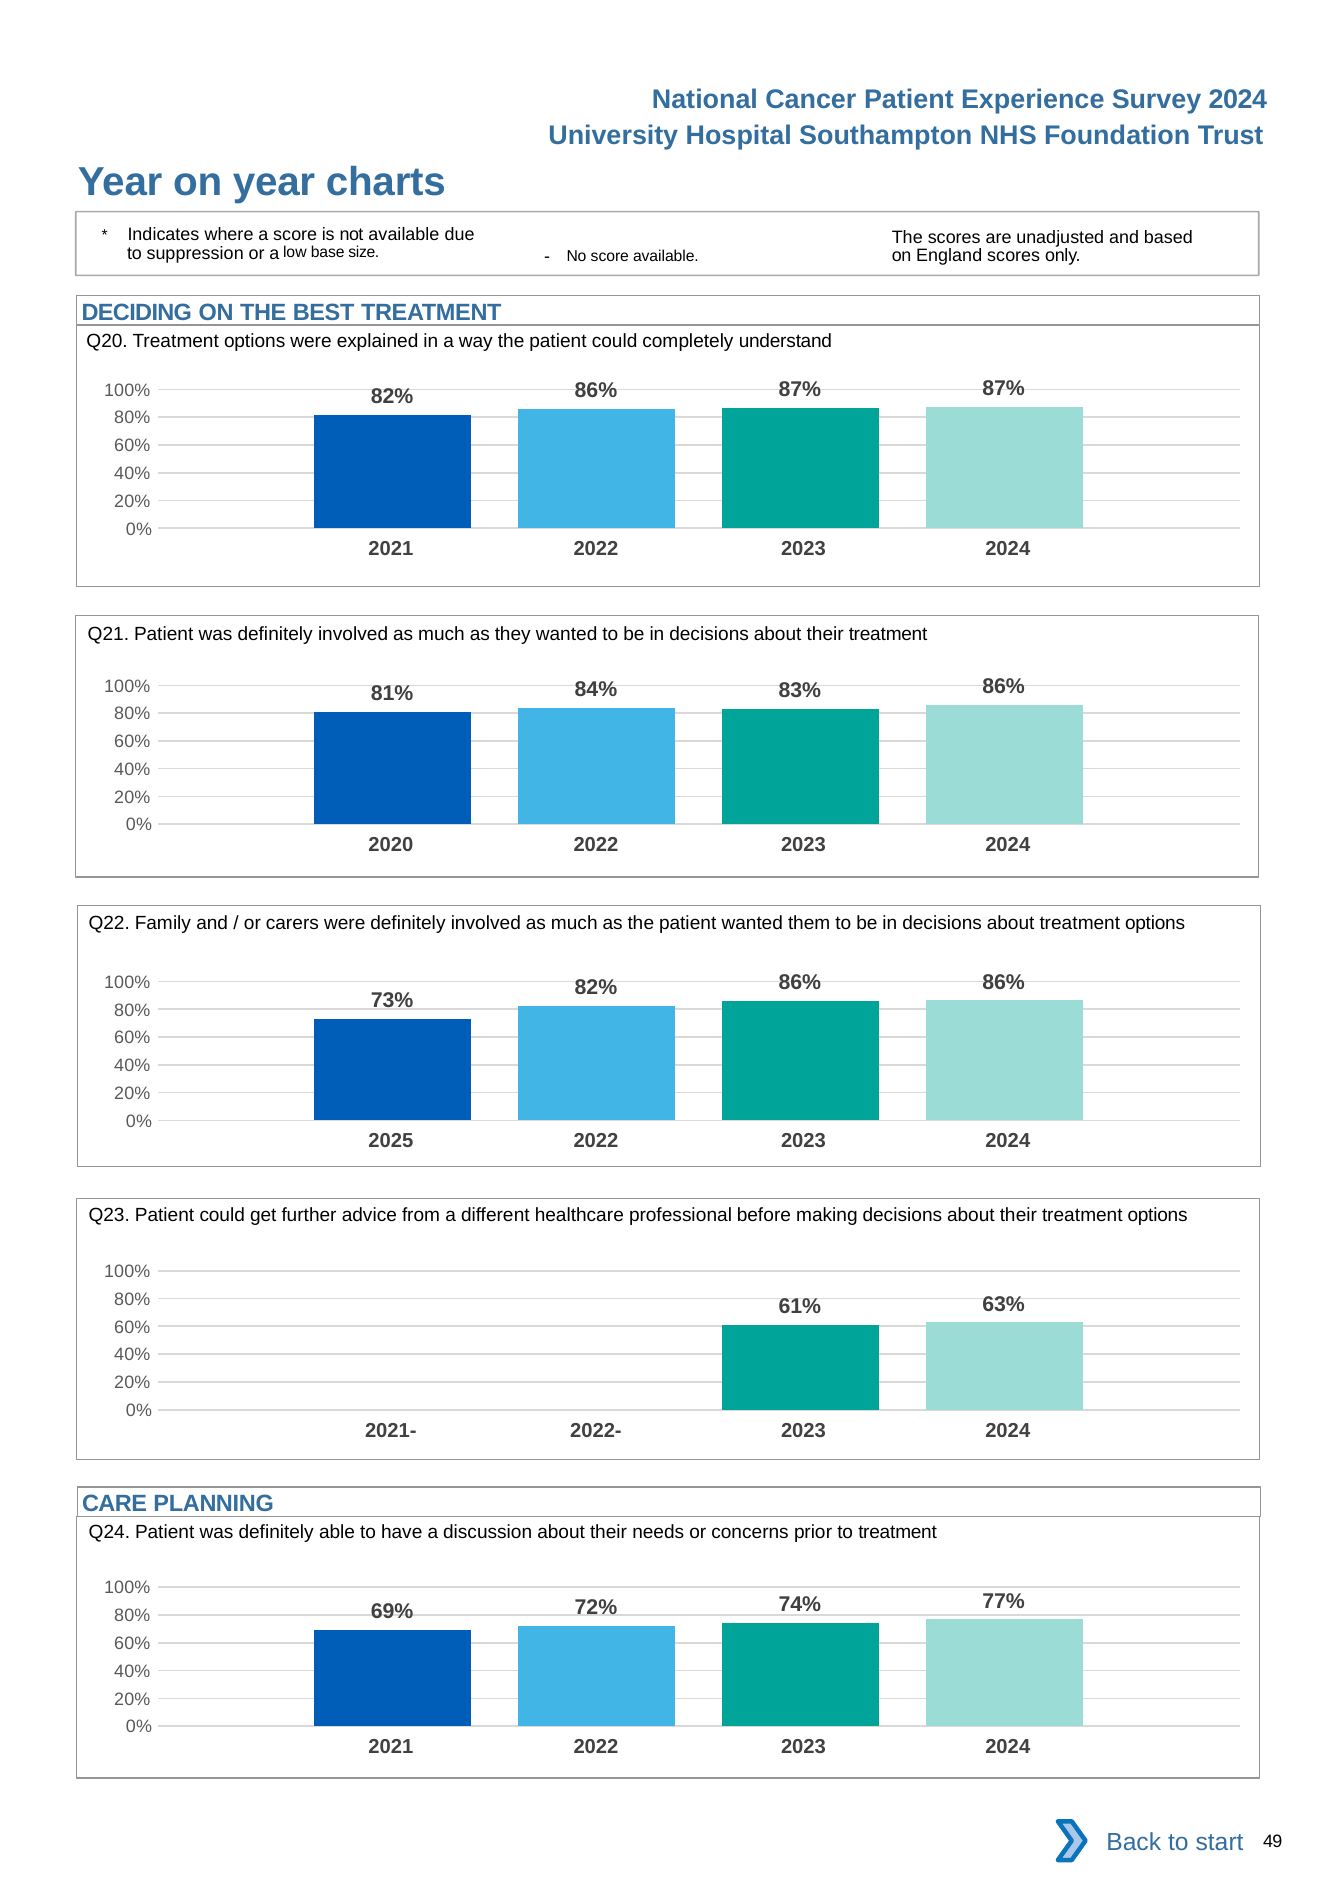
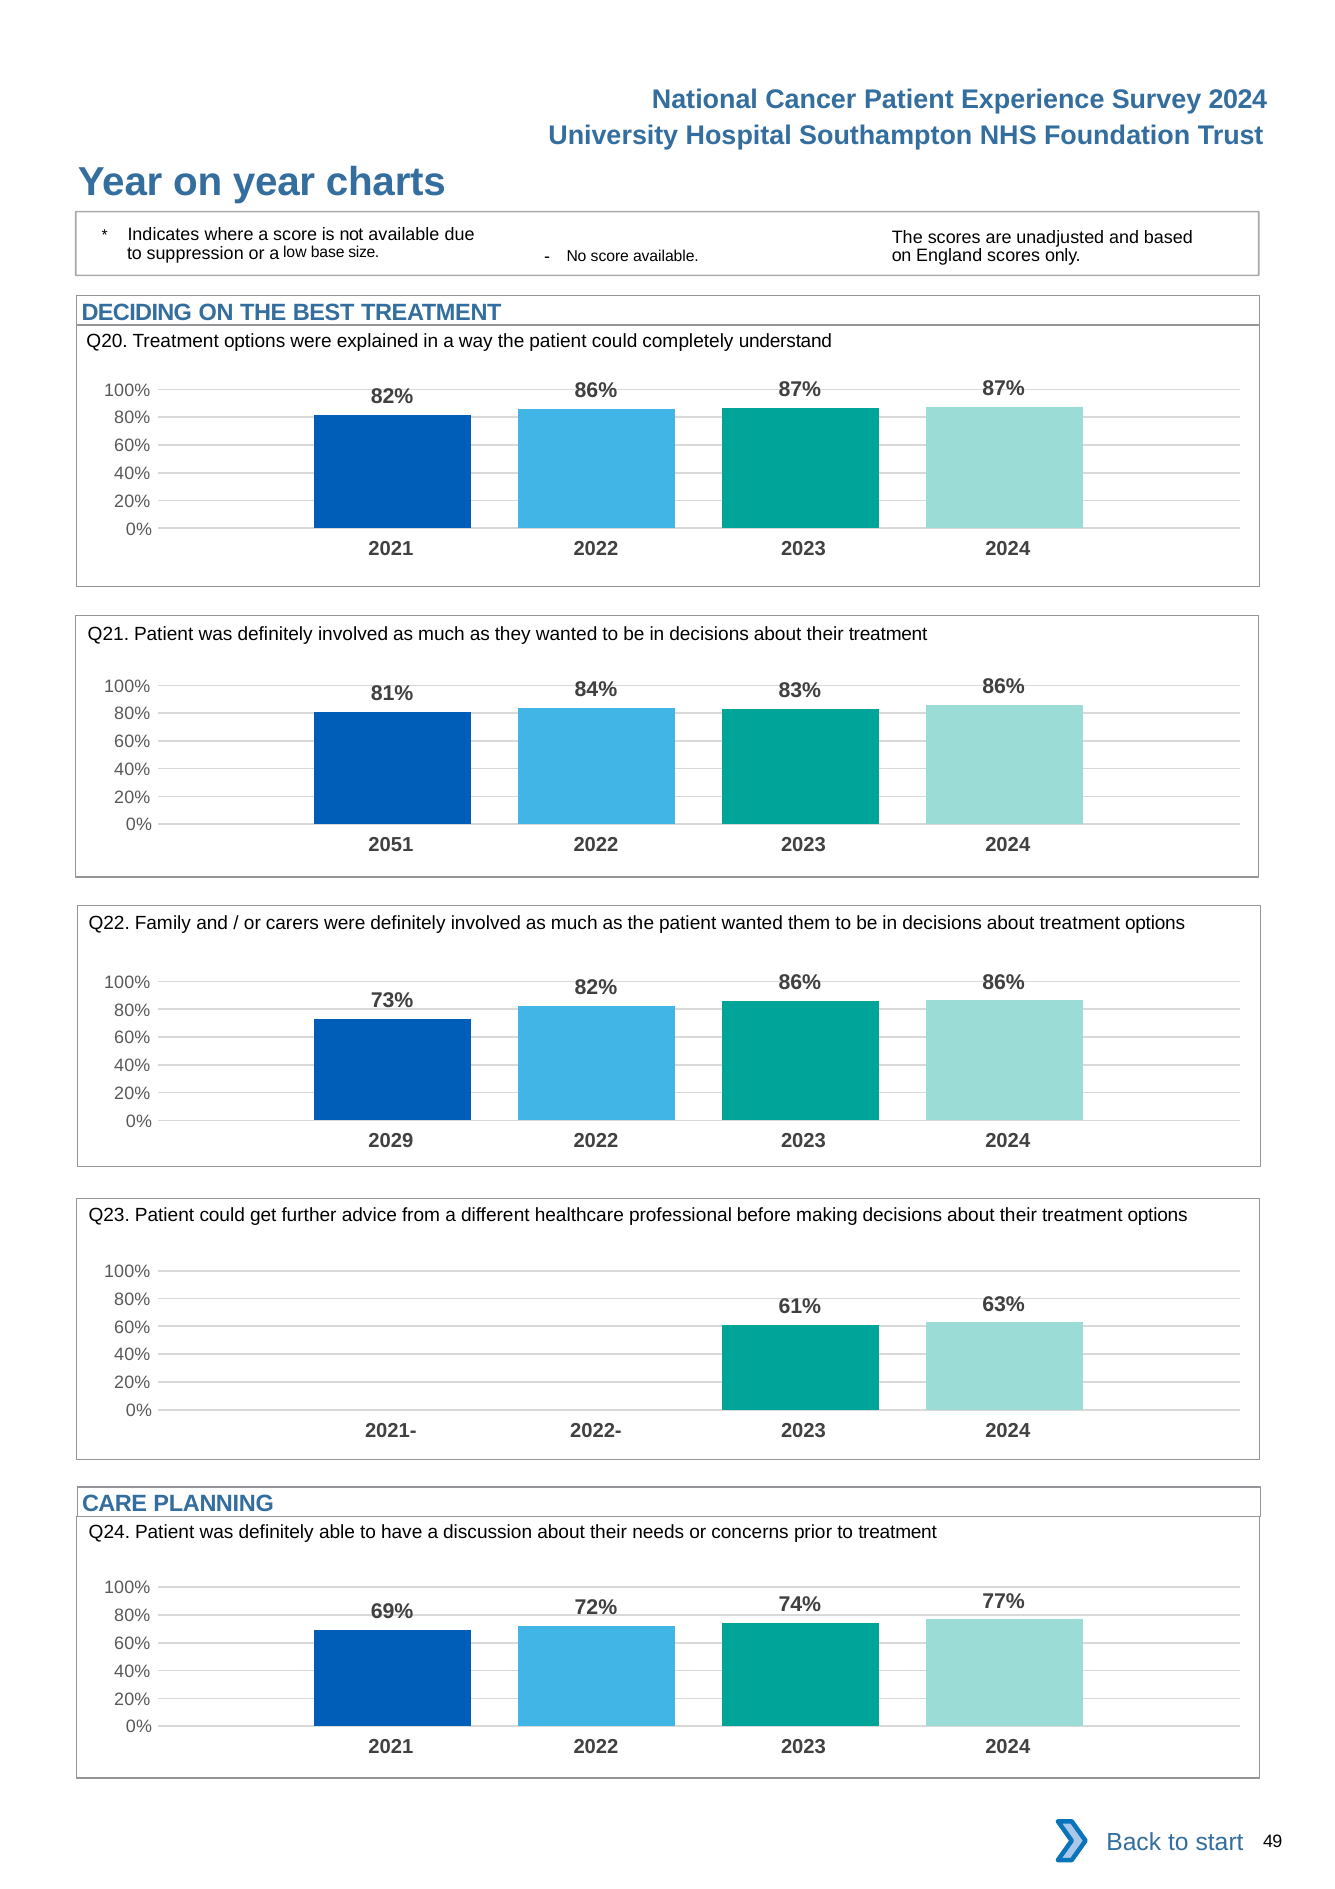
2020: 2020 -> 2051
2025: 2025 -> 2029
